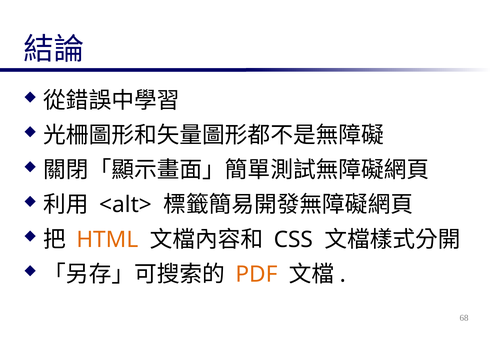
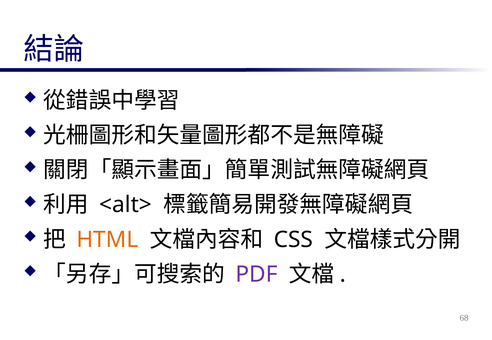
PDF colour: orange -> purple
